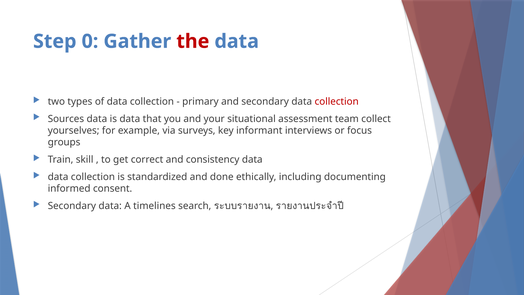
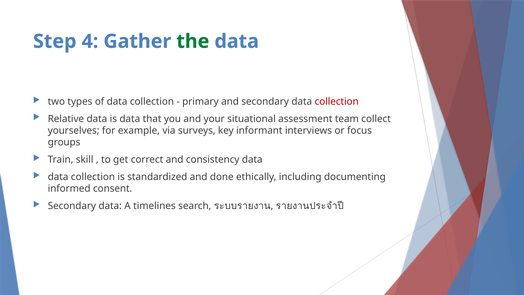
0: 0 -> 4
the colour: red -> green
Sources: Sources -> Relative
